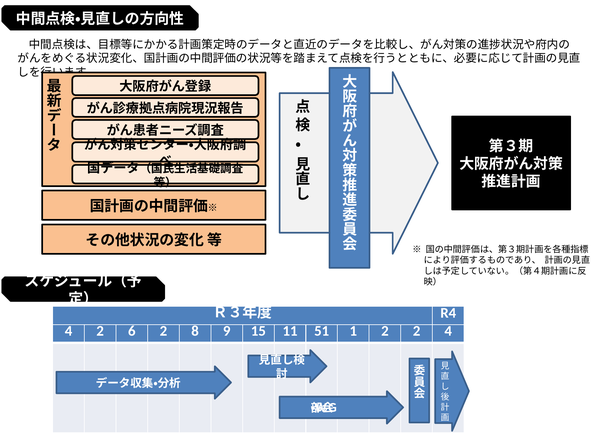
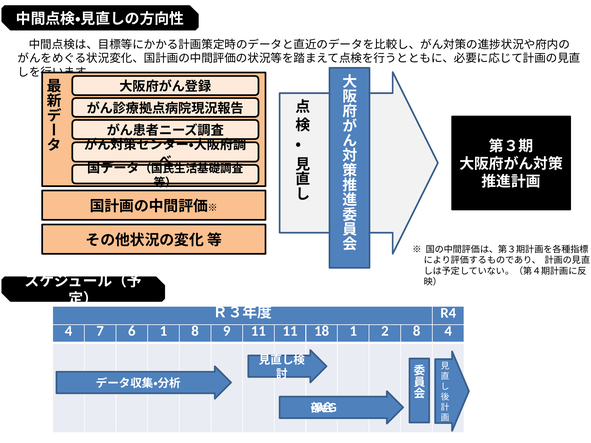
4 2: 2 -> 7
6 2: 2 -> 1
9 15: 15 -> 11
51: 51 -> 18
2 2: 2 -> 8
